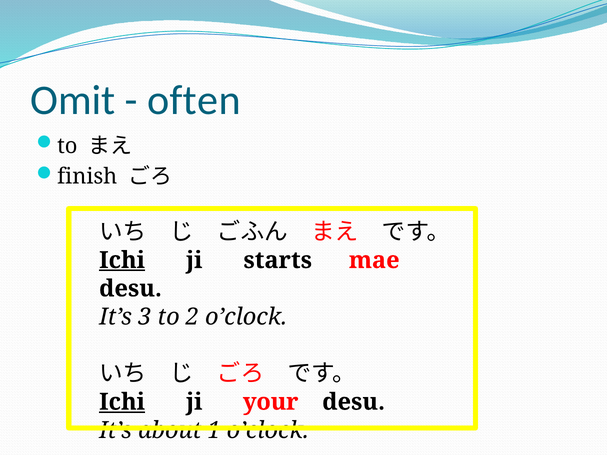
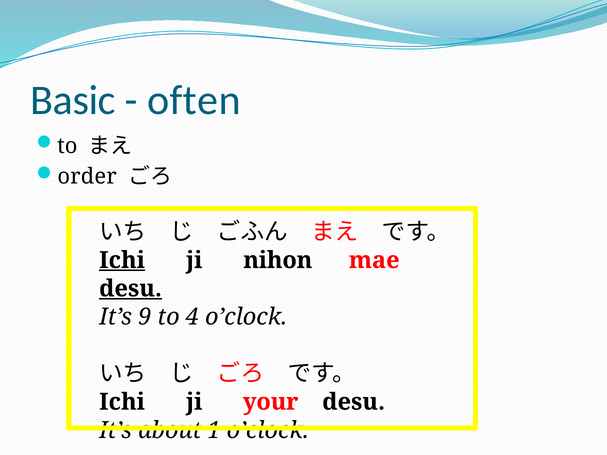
Omit: Omit -> Basic
finish: finish -> order
starts: starts -> nihon
desu at (130, 289) underline: none -> present
3: 3 -> 9
2: 2 -> 4
Ichi at (122, 402) underline: present -> none
